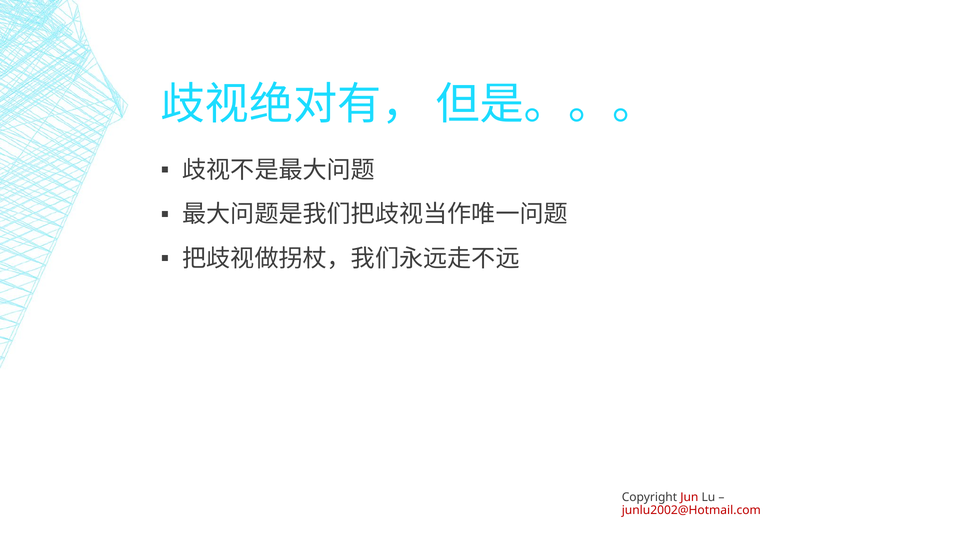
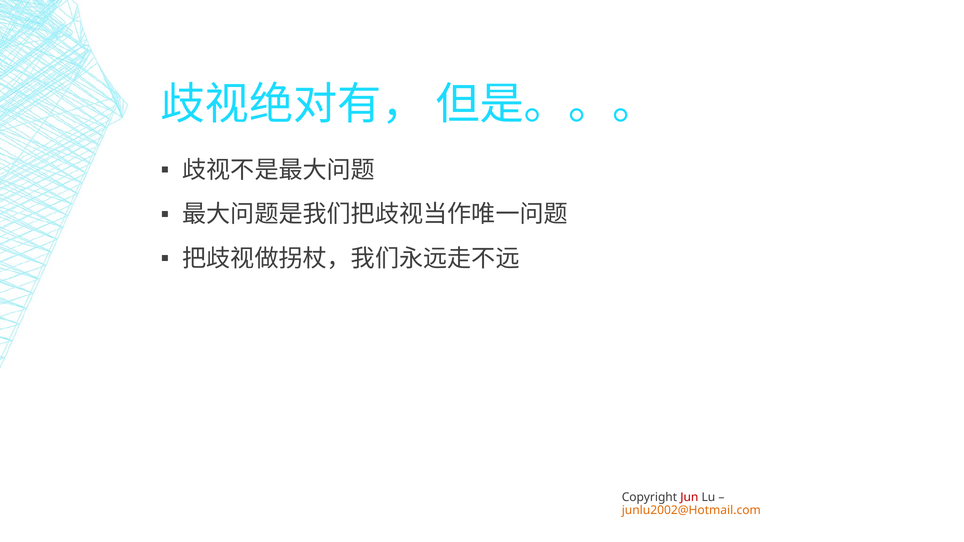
junlu2002@Hotmail.com colour: red -> orange
